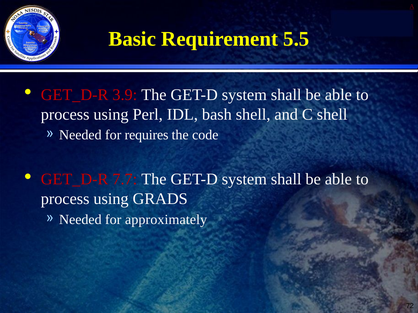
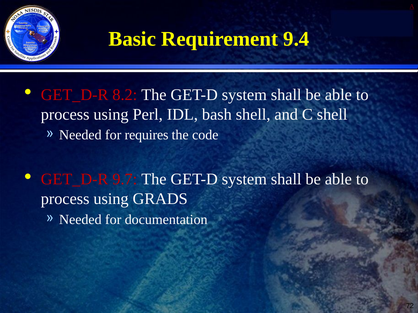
5.5: 5.5 -> 9.4
3.9: 3.9 -> 8.2
7.7: 7.7 -> 9.7
approximately: approximately -> documentation
